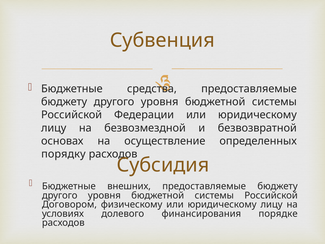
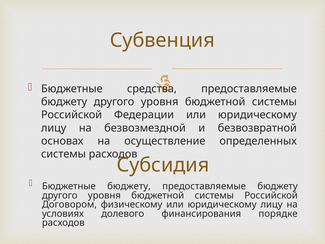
порядку at (63, 154): порядку -> системы
Бюджетные внешних: внешних -> бюджету
